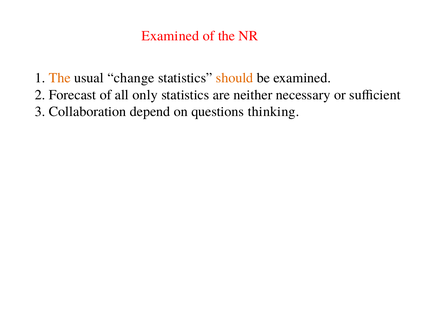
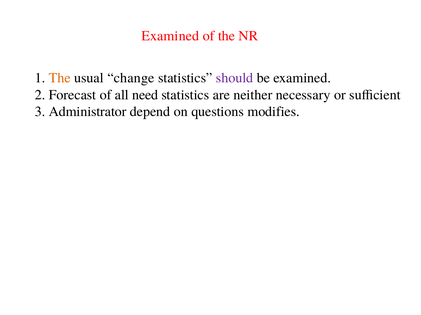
should colour: orange -> purple
only: only -> need
Collaboration: Collaboration -> Administrator
thinking: thinking -> modifies
